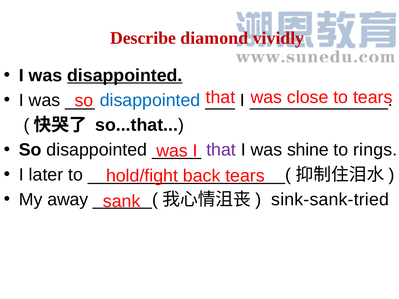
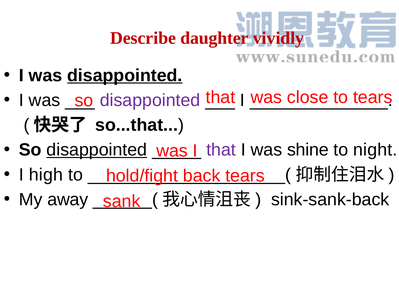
diamond: diamond -> daughter
disappointed at (150, 100) colour: blue -> purple
disappointed at (97, 150) underline: none -> present
rings: rings -> night
later: later -> high
sink-sank-tried: sink-sank-tried -> sink-sank-back
